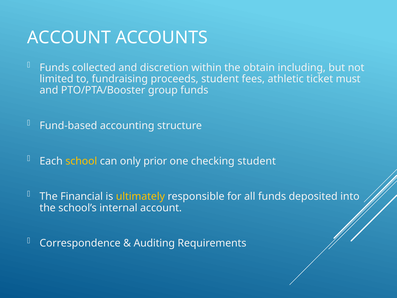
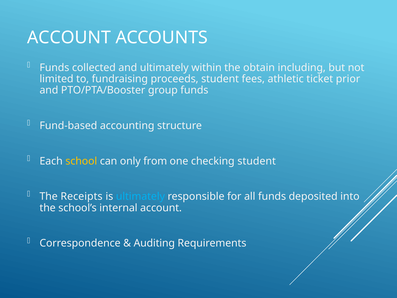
and discretion: discretion -> ultimately
must: must -> prior
prior: prior -> from
Financial: Financial -> Receipts
ultimately at (140, 196) colour: yellow -> light blue
